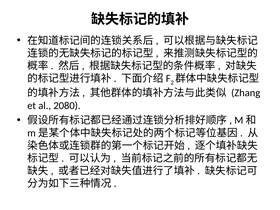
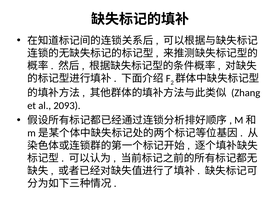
2080: 2080 -> 2093
